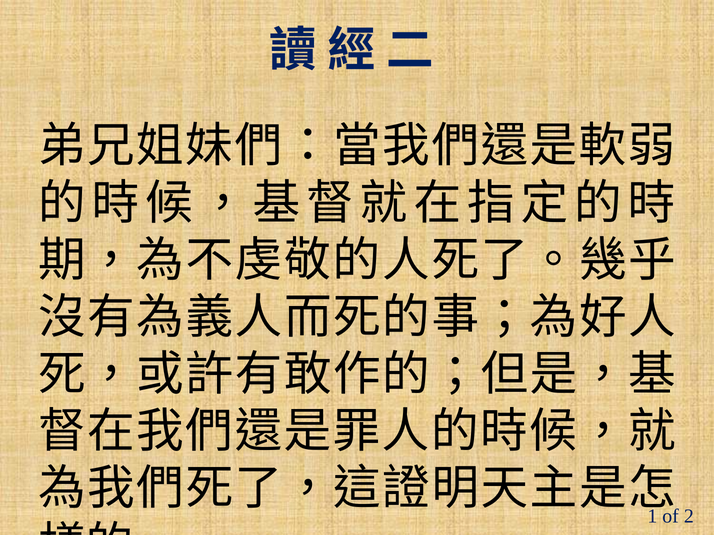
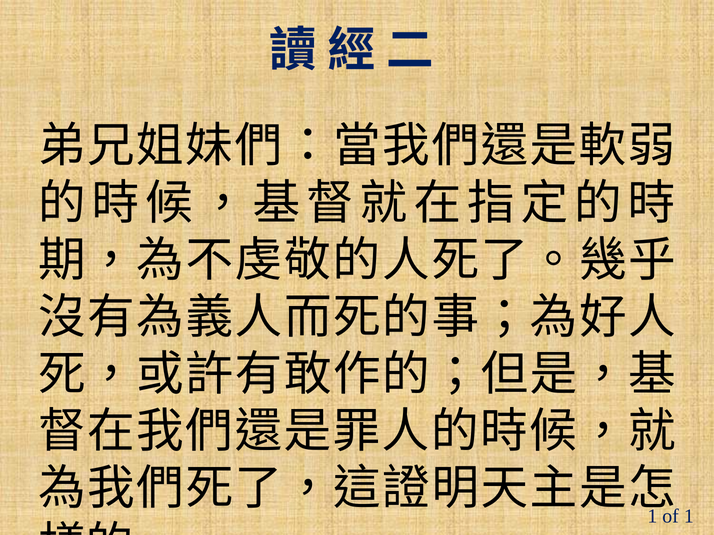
2 at (689, 516): 2 -> 1
